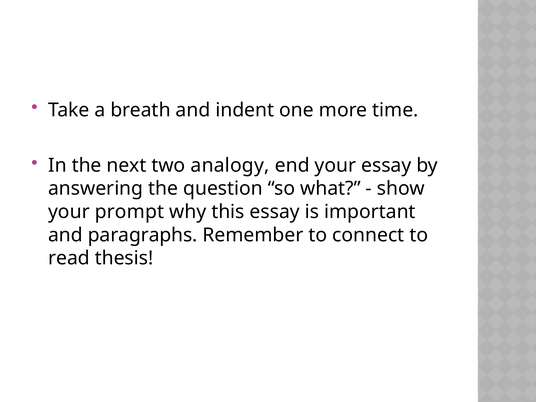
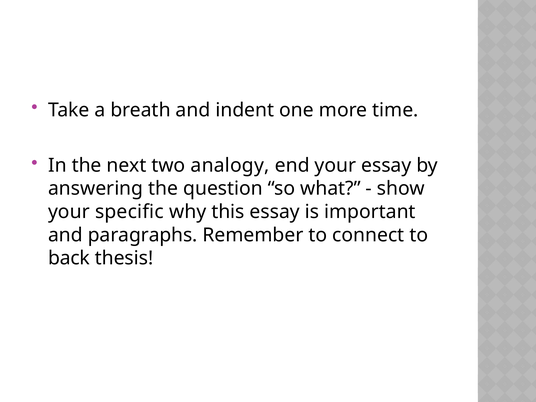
prompt: prompt -> specific
read: read -> back
